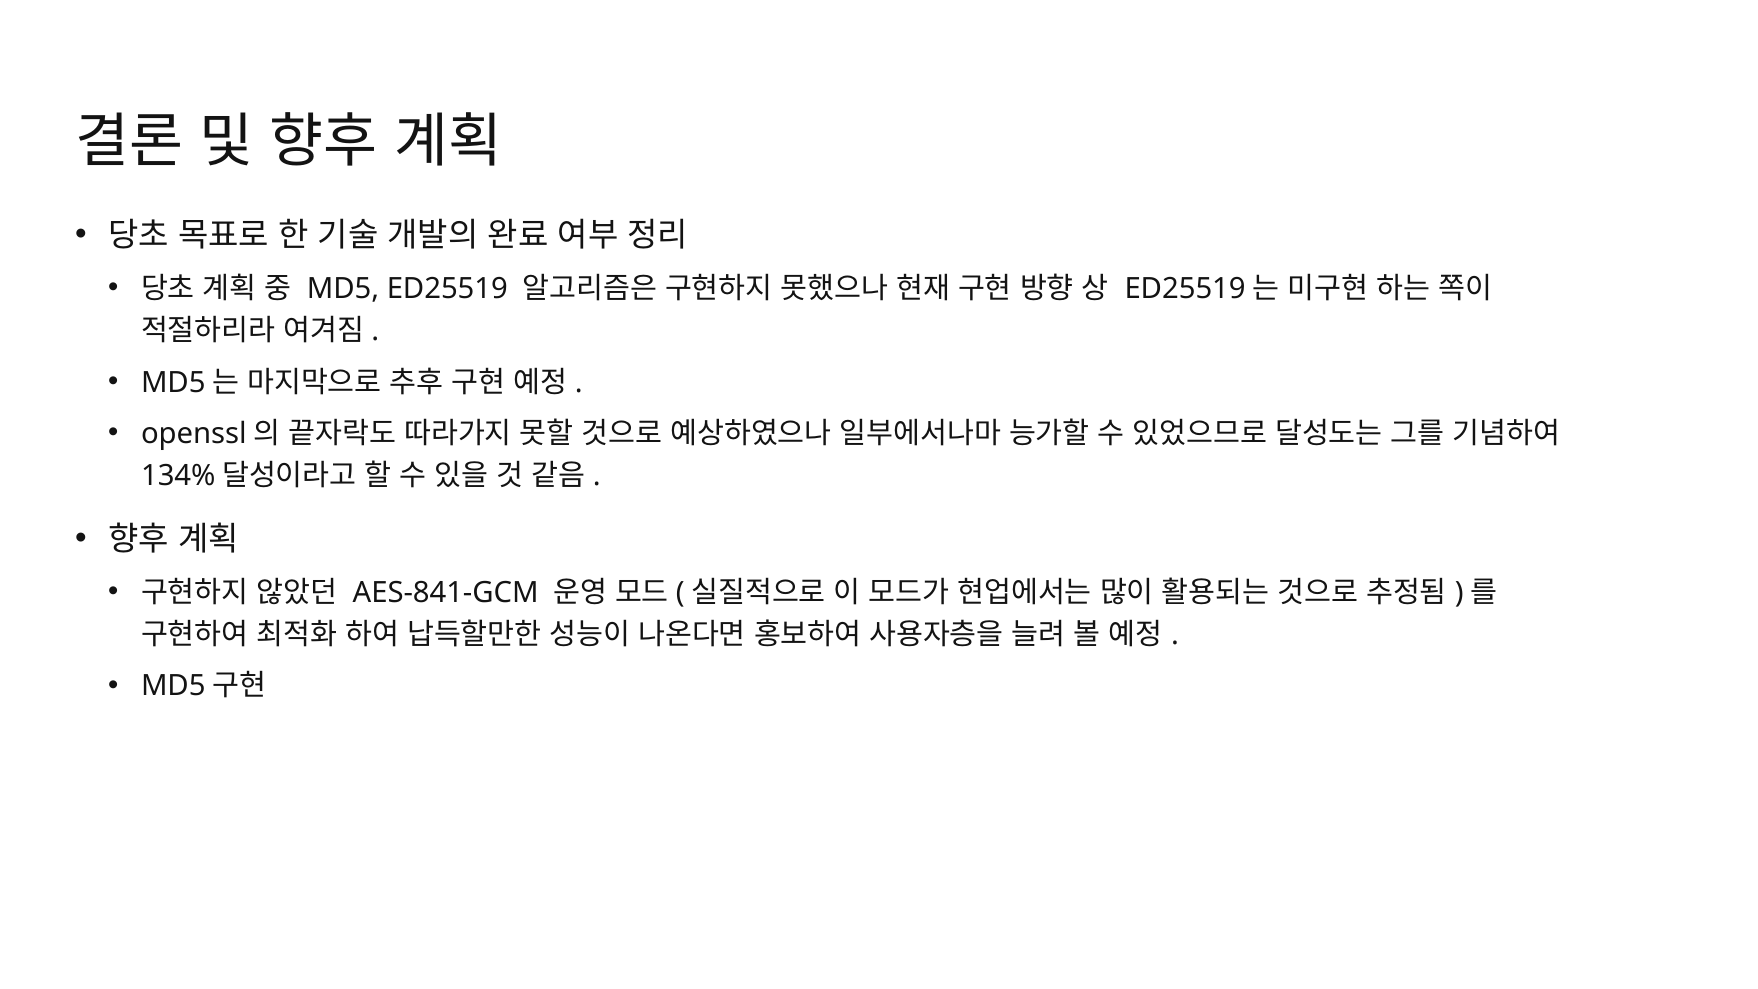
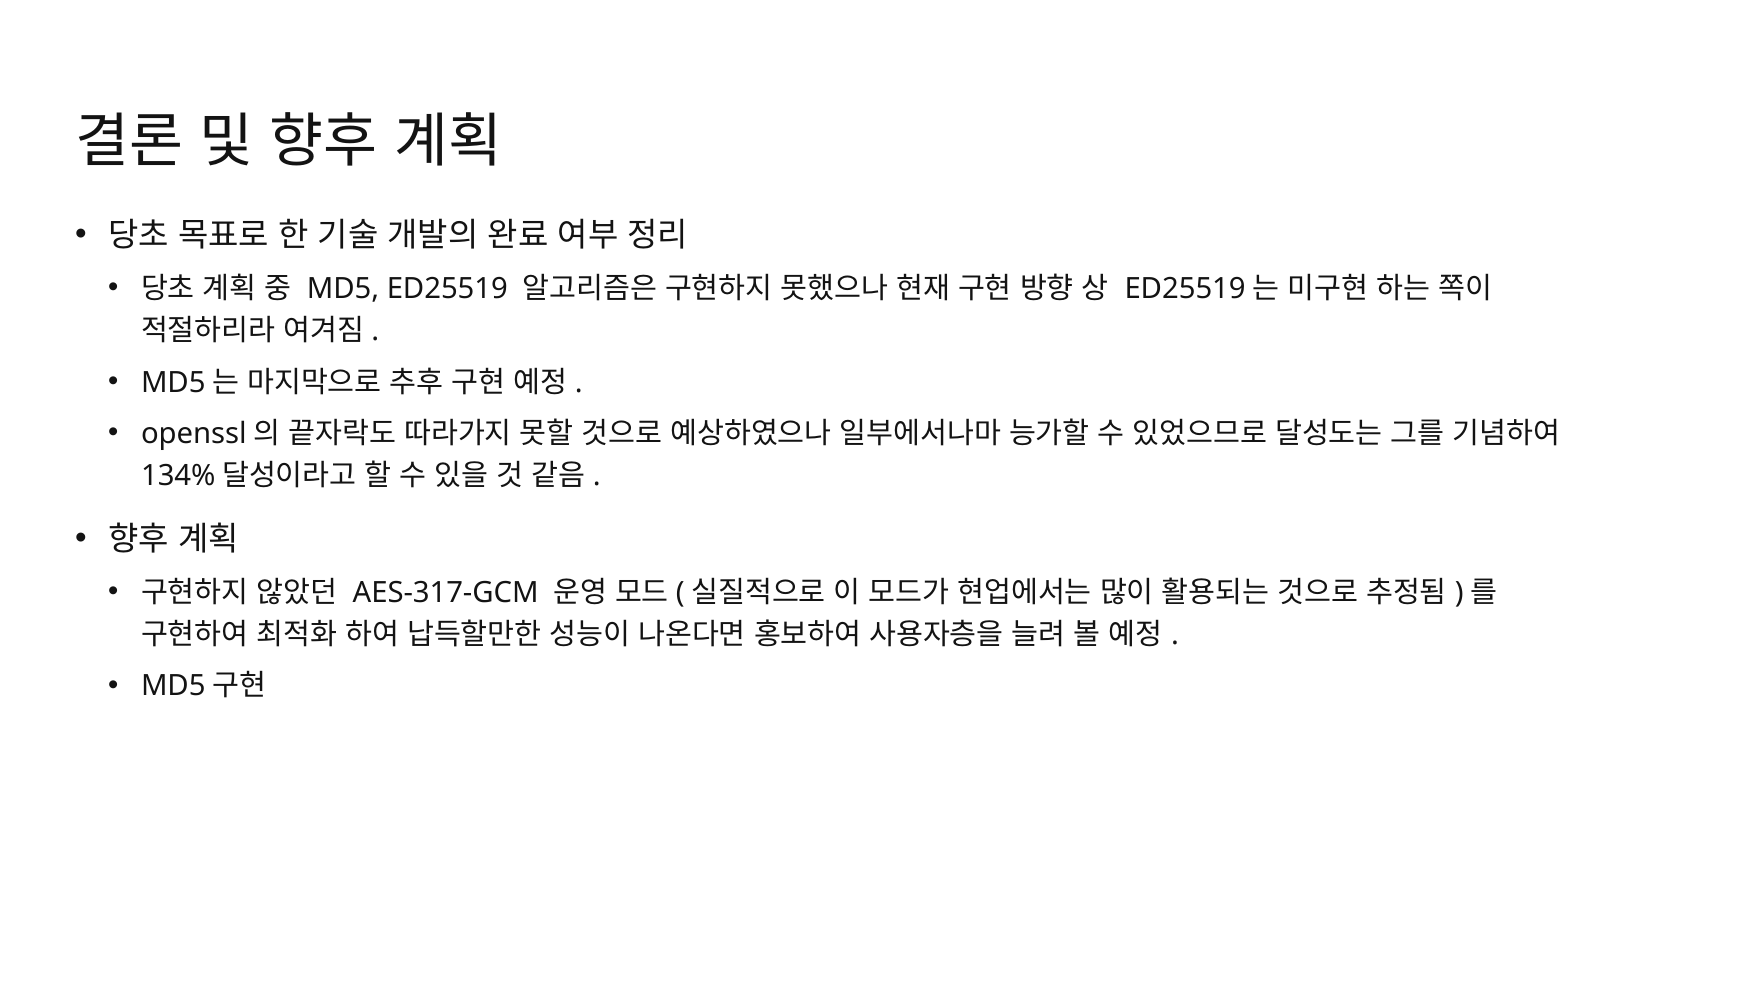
AES-841-GCM: AES-841-GCM -> AES-317-GCM
